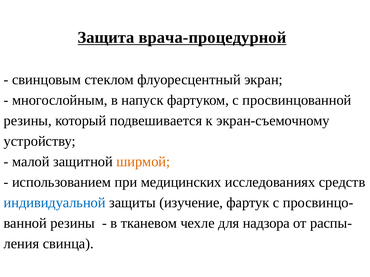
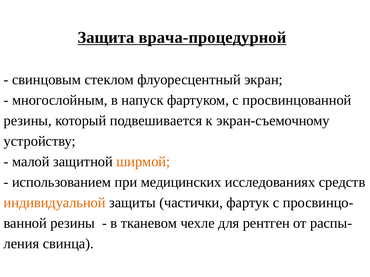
индивидуальной colour: blue -> orange
изучение: изучение -> частички
надзора: надзора -> рентген
